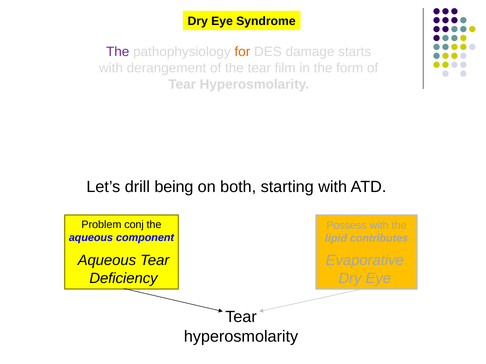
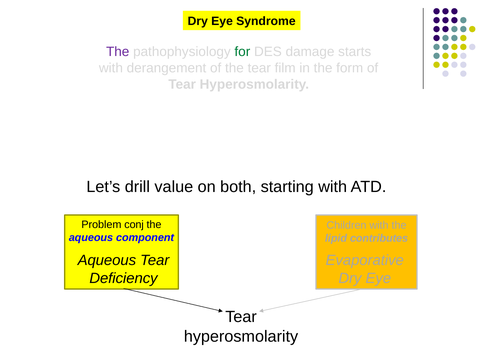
for colour: orange -> green
being: being -> value
Possess: Possess -> Children
